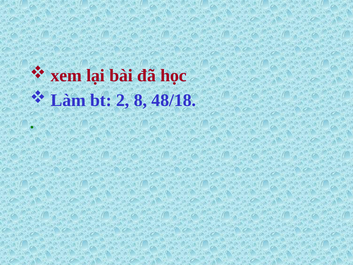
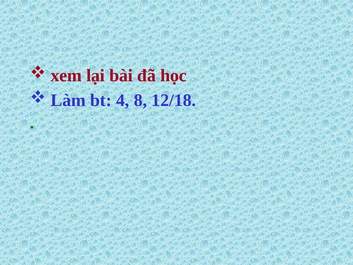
2: 2 -> 4
48/18: 48/18 -> 12/18
